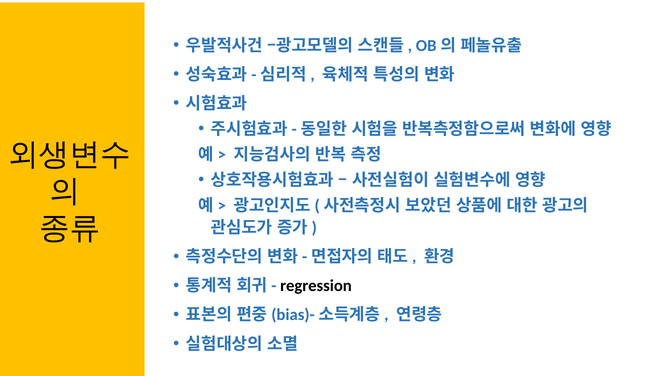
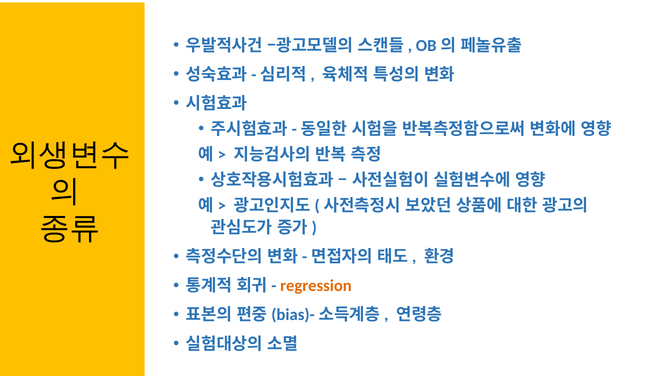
regression colour: black -> orange
